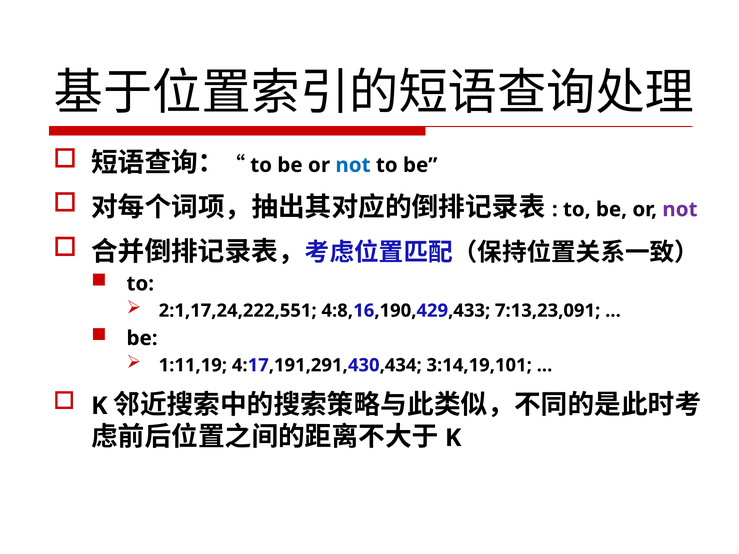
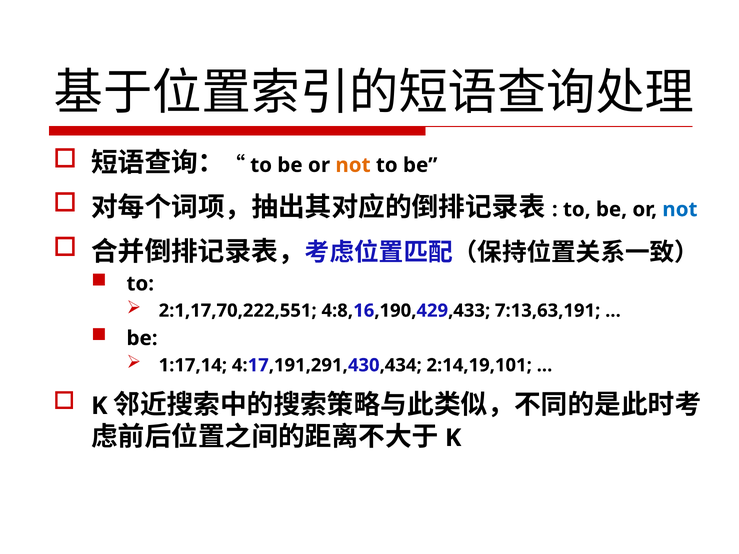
not at (353, 165) colour: blue -> orange
not at (680, 210) colour: purple -> blue
2:1,17,24,222,551: 2:1,17,24,222,551 -> 2:1,17,70,222,551
7:13,23,091: 7:13,23,091 -> 7:13,63,191
1:11,19: 1:11,19 -> 1:17,14
3:14,19,101: 3:14,19,101 -> 2:14,19,101
